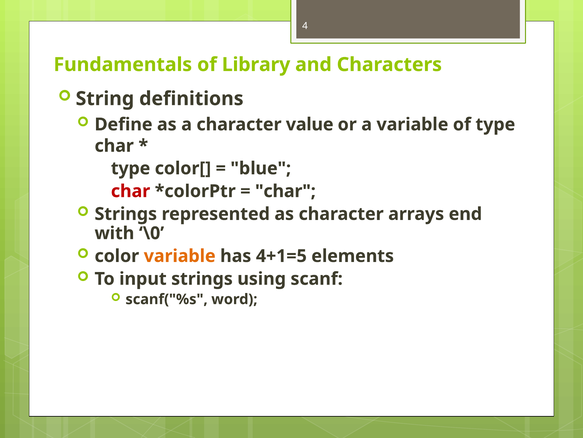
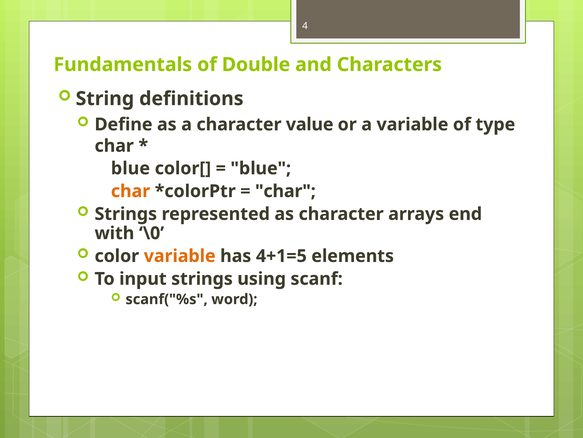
Library: Library -> Double
type at (131, 168): type -> blue
char at (131, 191) colour: red -> orange
